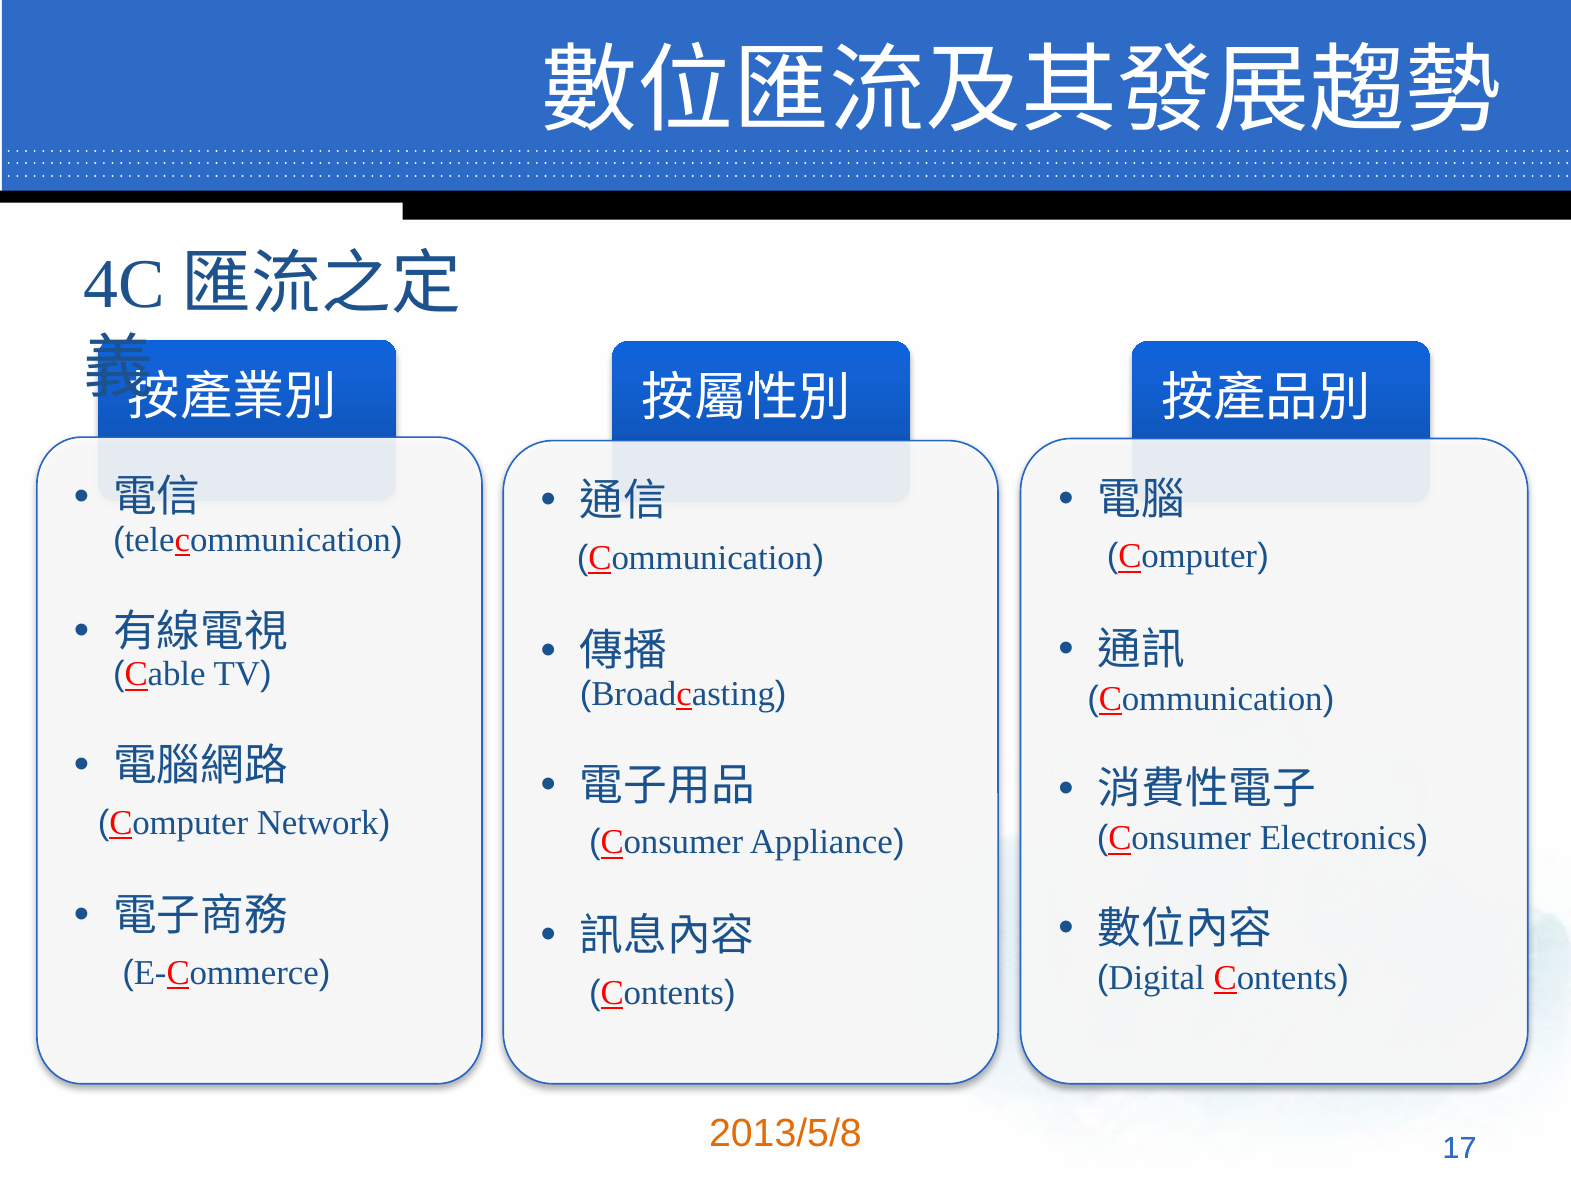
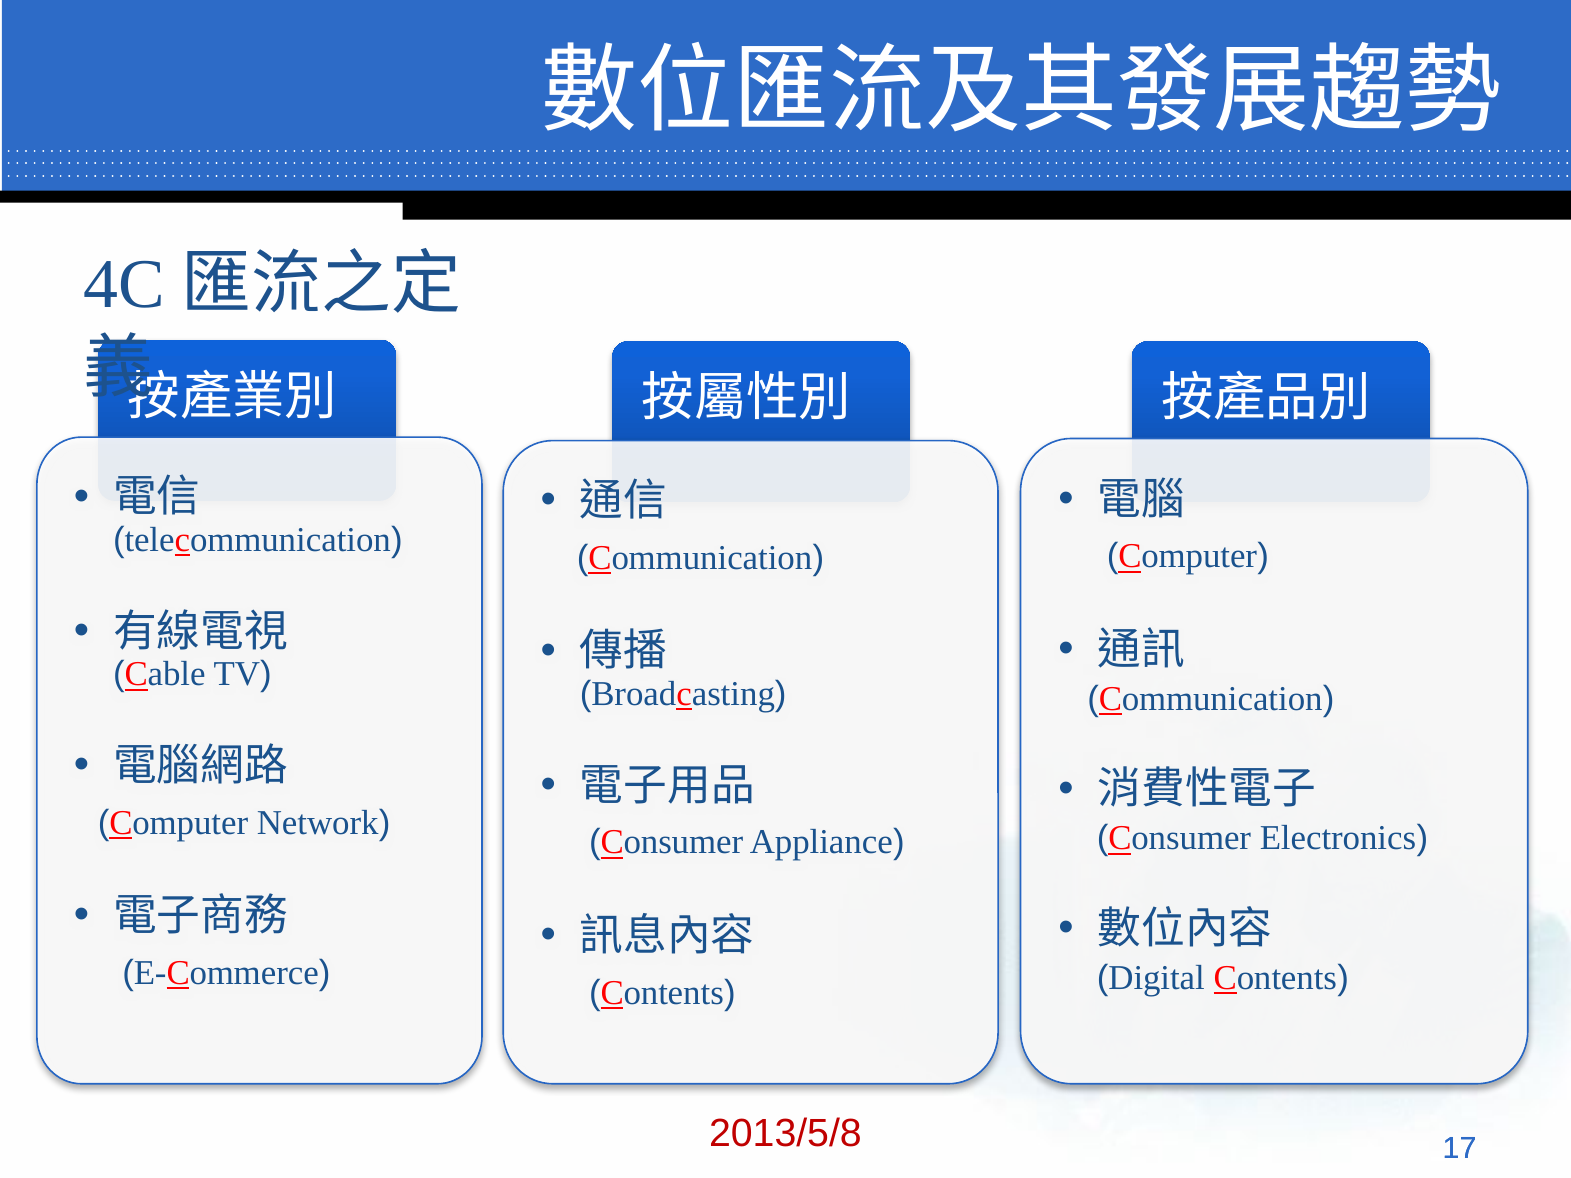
2013/5/8 colour: orange -> red
